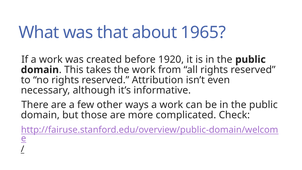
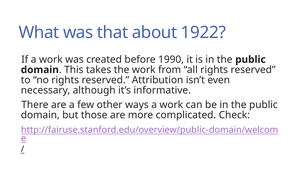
1965: 1965 -> 1922
1920: 1920 -> 1990
